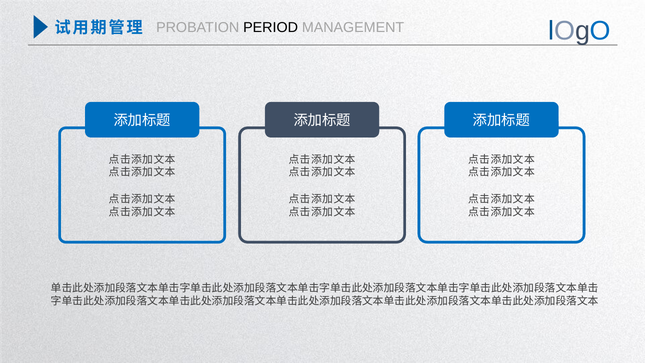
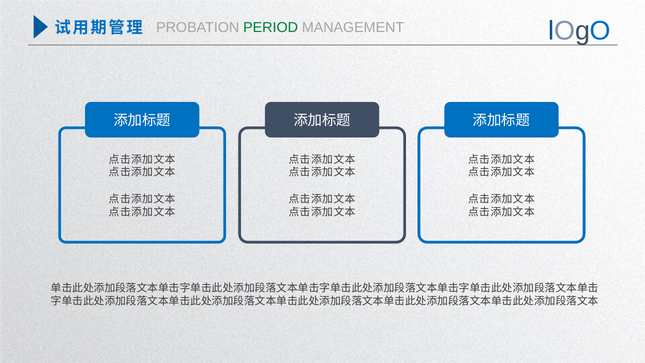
PERIOD colour: black -> green
